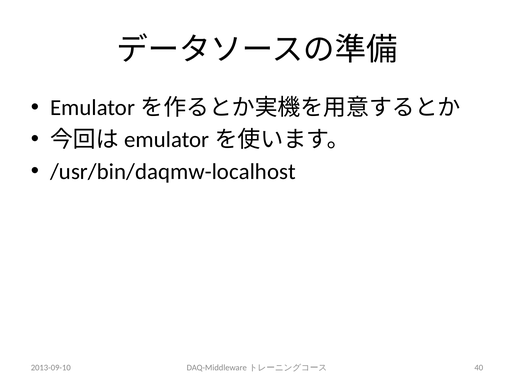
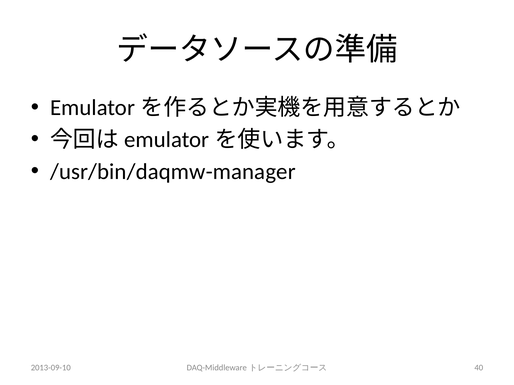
/usr/bin/daqmw-localhost: /usr/bin/daqmw-localhost -> /usr/bin/daqmw-manager
